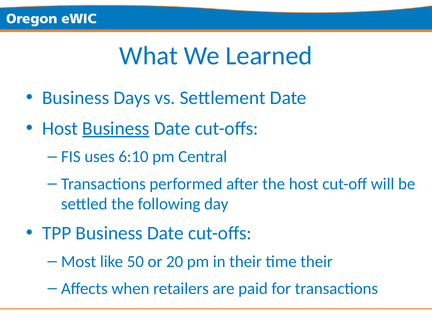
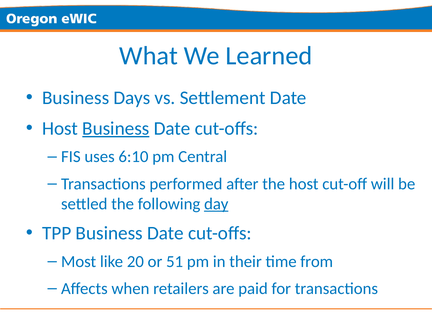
day underline: none -> present
50: 50 -> 20
20: 20 -> 51
time their: their -> from
